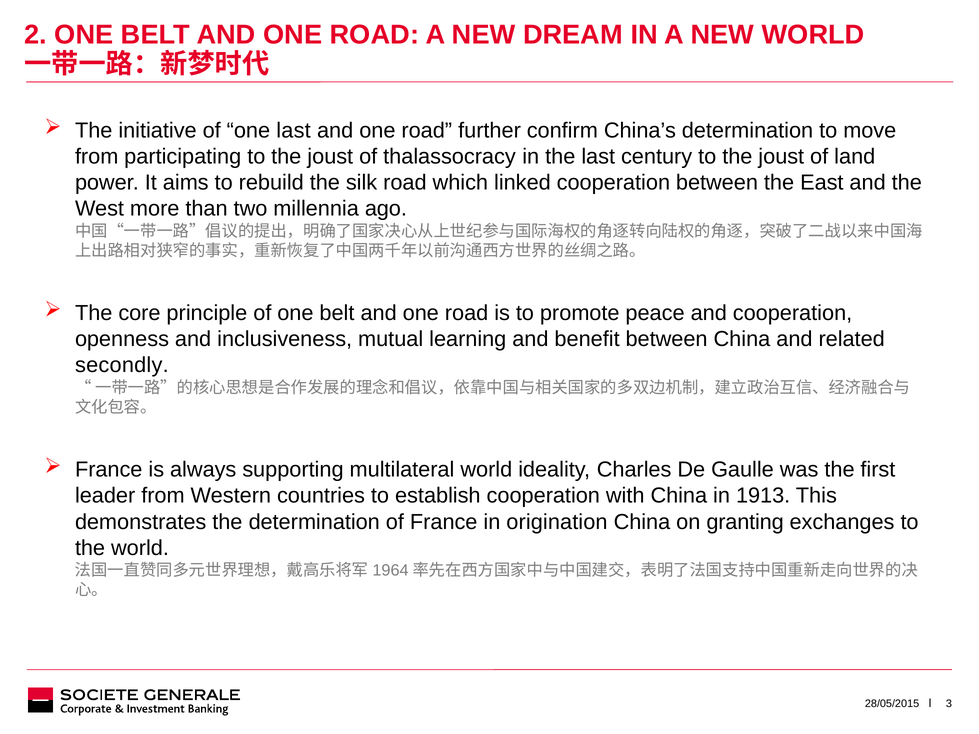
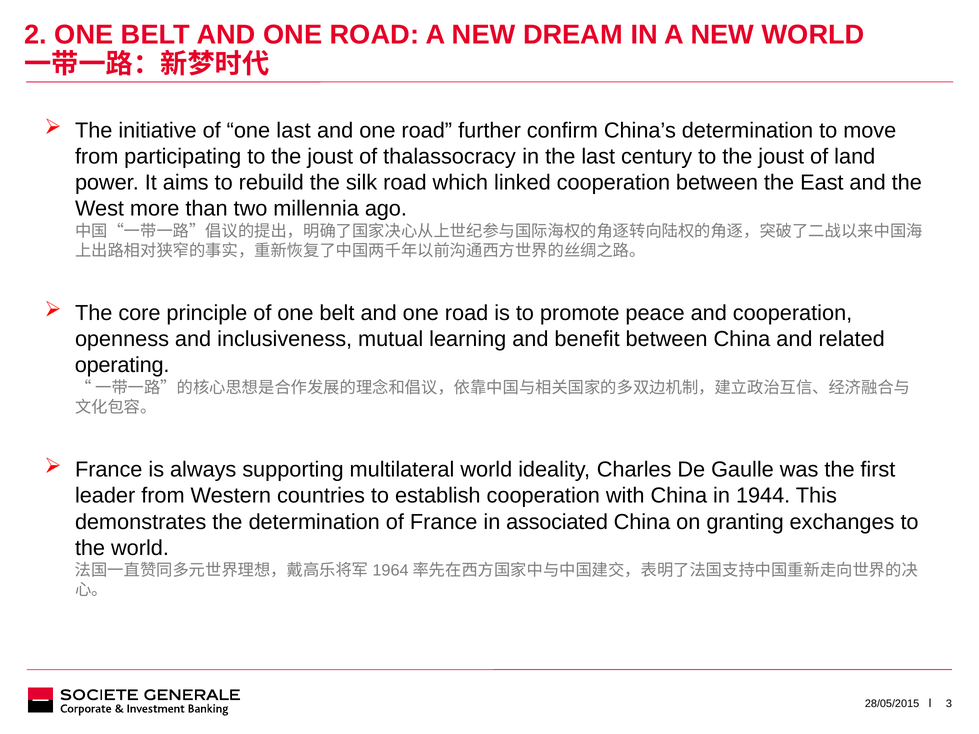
secondly: secondly -> operating
1913: 1913 -> 1944
origination: origination -> associated
